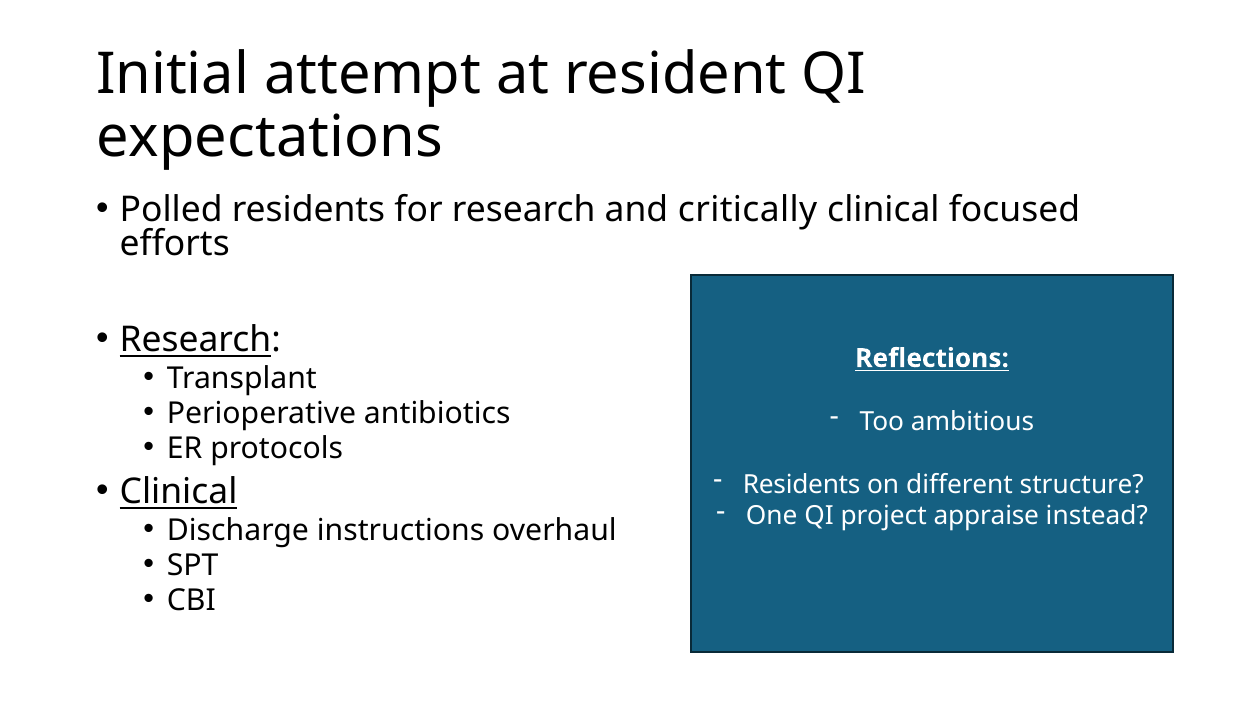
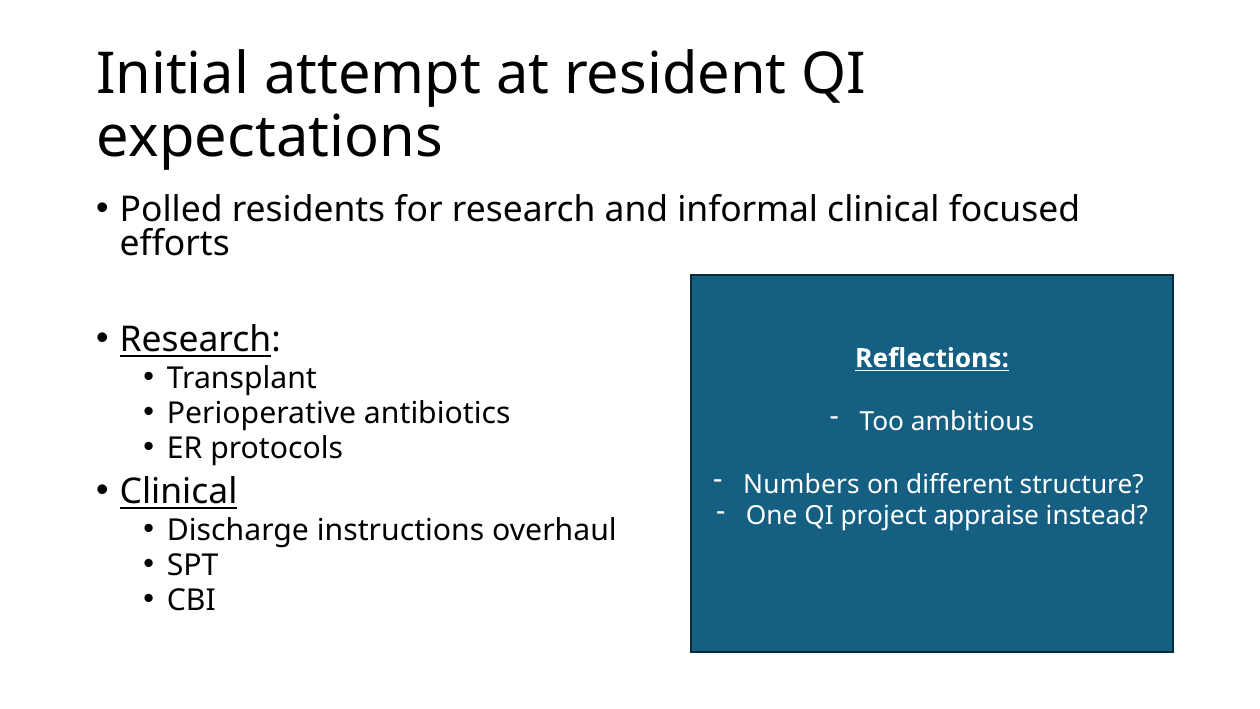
critically: critically -> informal
Residents at (802, 484): Residents -> Numbers
